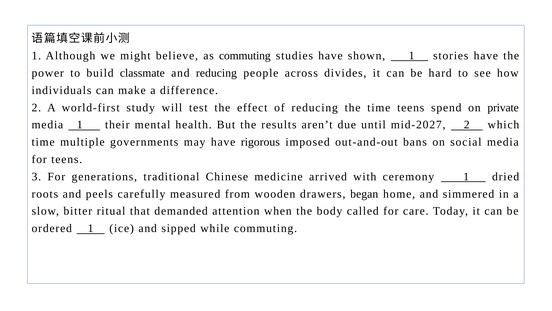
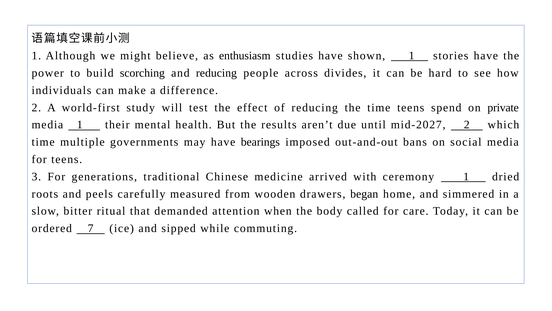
as commuting: commuting -> enthusiasm
classmate: classmate -> scorching
rigorous: rigorous -> bearings
ordered 1: 1 -> 7
